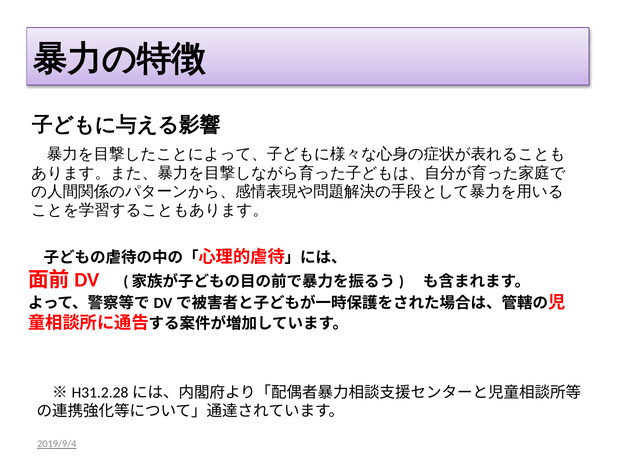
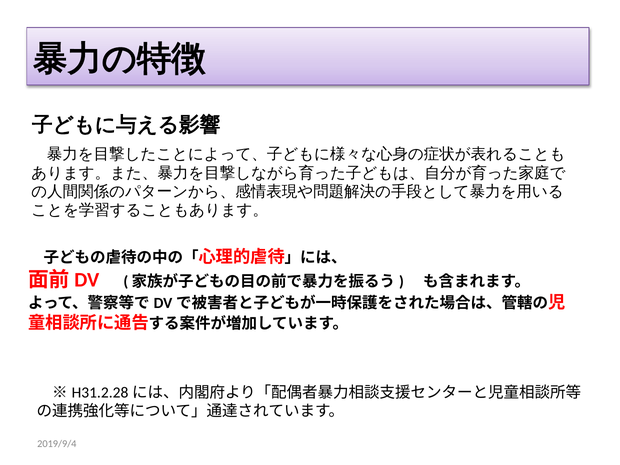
2019/9/4 underline: present -> none
